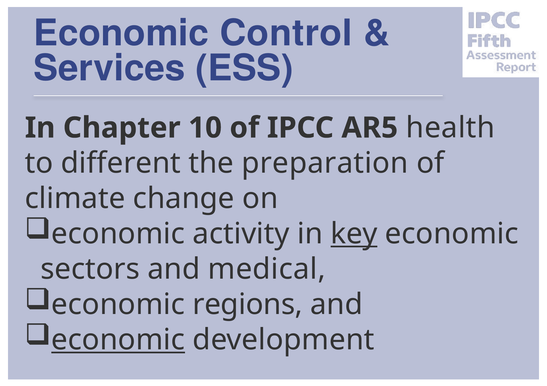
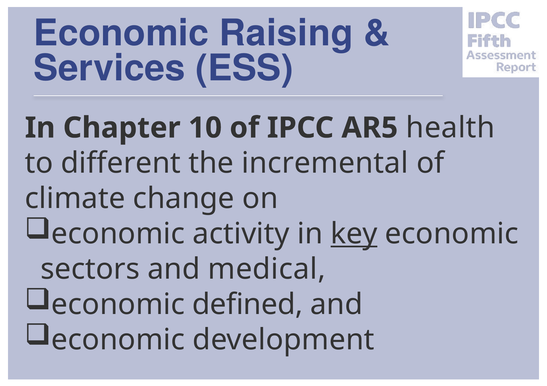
Control: Control -> Raising
preparation: preparation -> incremental
regions: regions -> defined
economic at (118, 339) underline: present -> none
